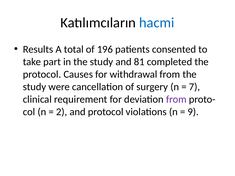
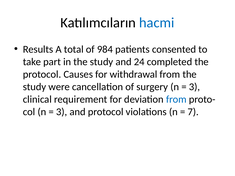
196: 196 -> 984
81: 81 -> 24
7 at (194, 87): 7 -> 3
from at (176, 99) colour: purple -> blue
2 at (62, 112): 2 -> 3
9: 9 -> 7
